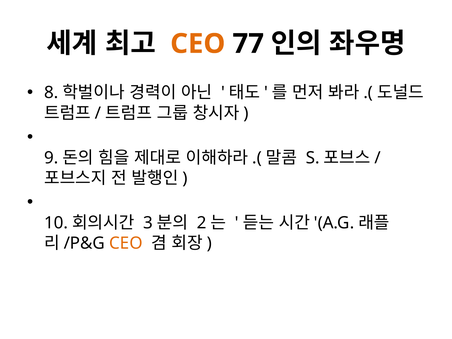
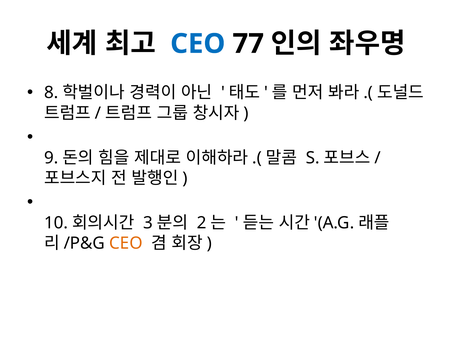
CEO at (198, 44) colour: orange -> blue
